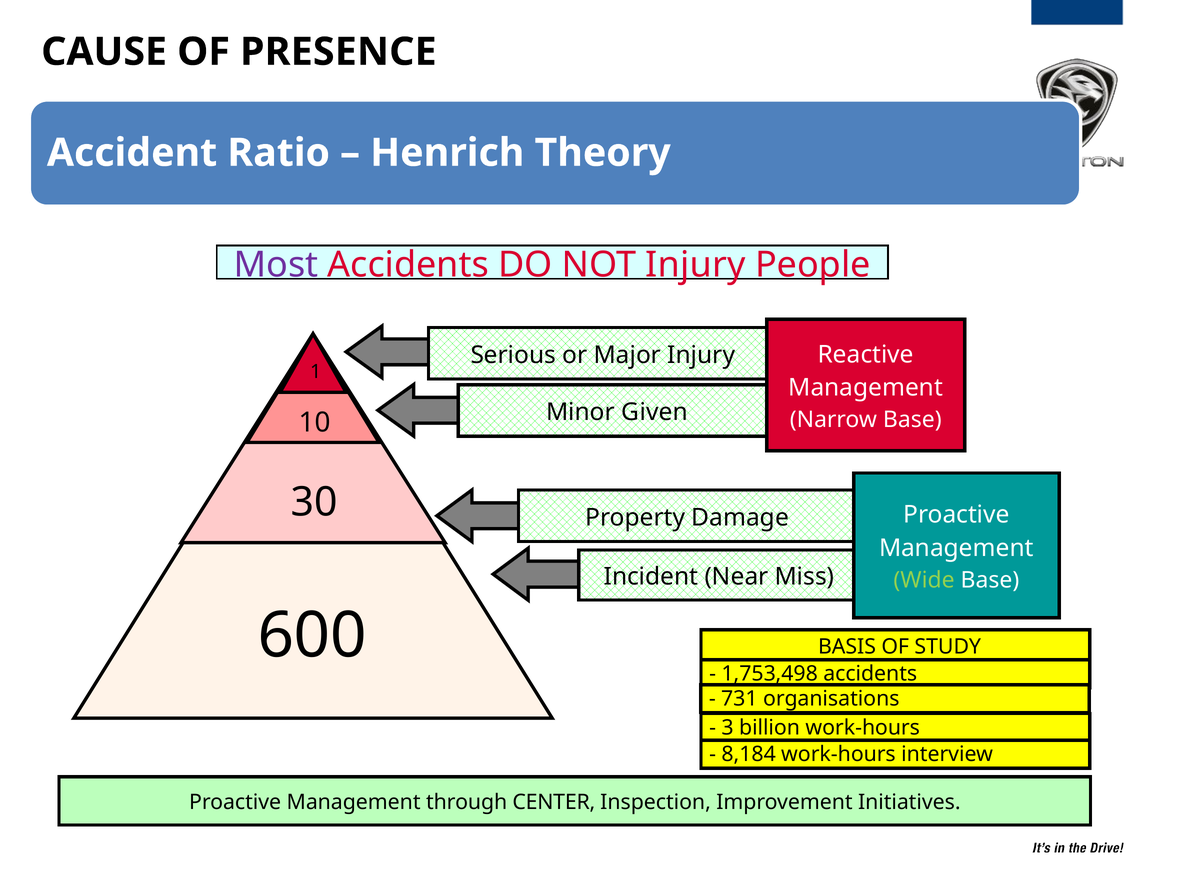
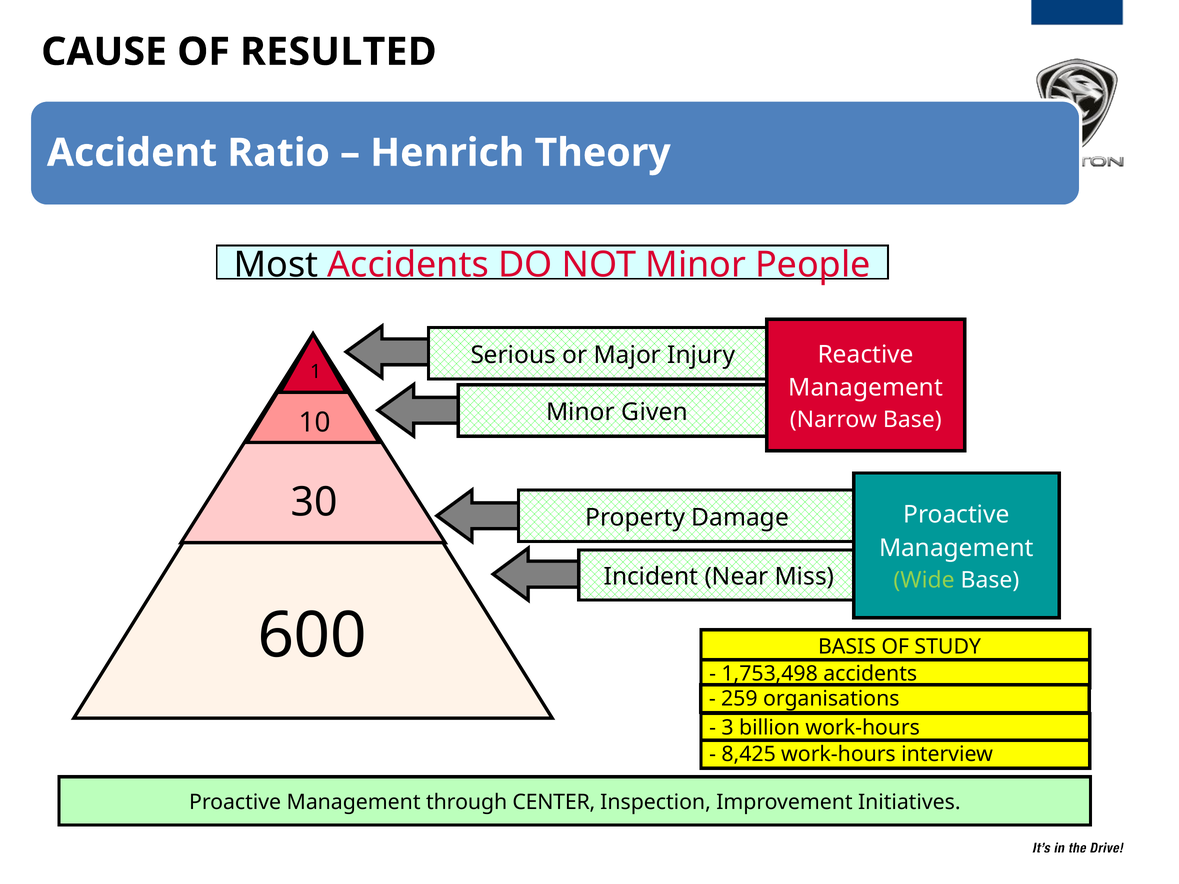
PRESENCE: PRESENCE -> RESULTED
Most colour: purple -> black
NOT Injury: Injury -> Minor
731: 731 -> 259
8,184: 8,184 -> 8,425
